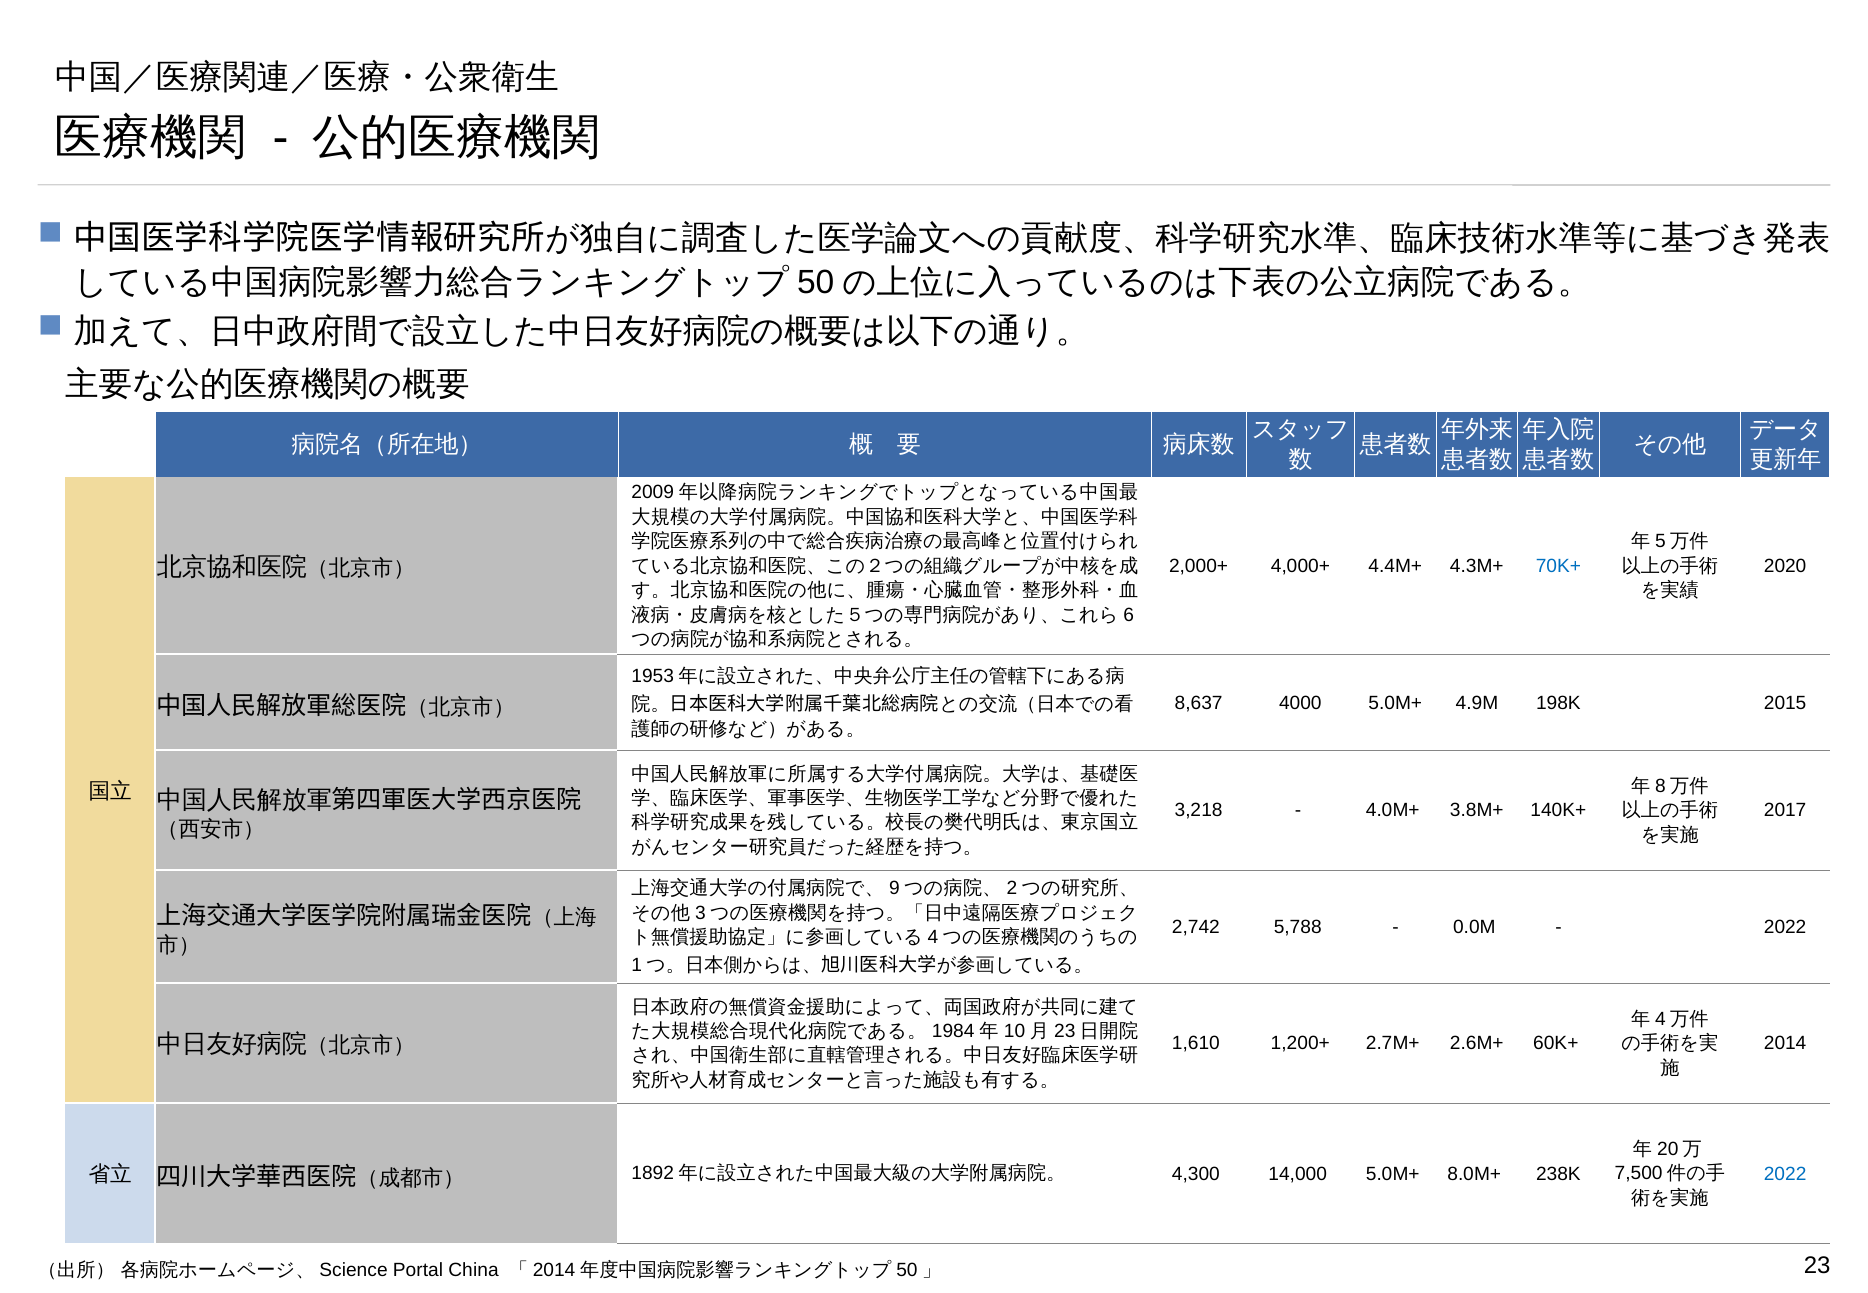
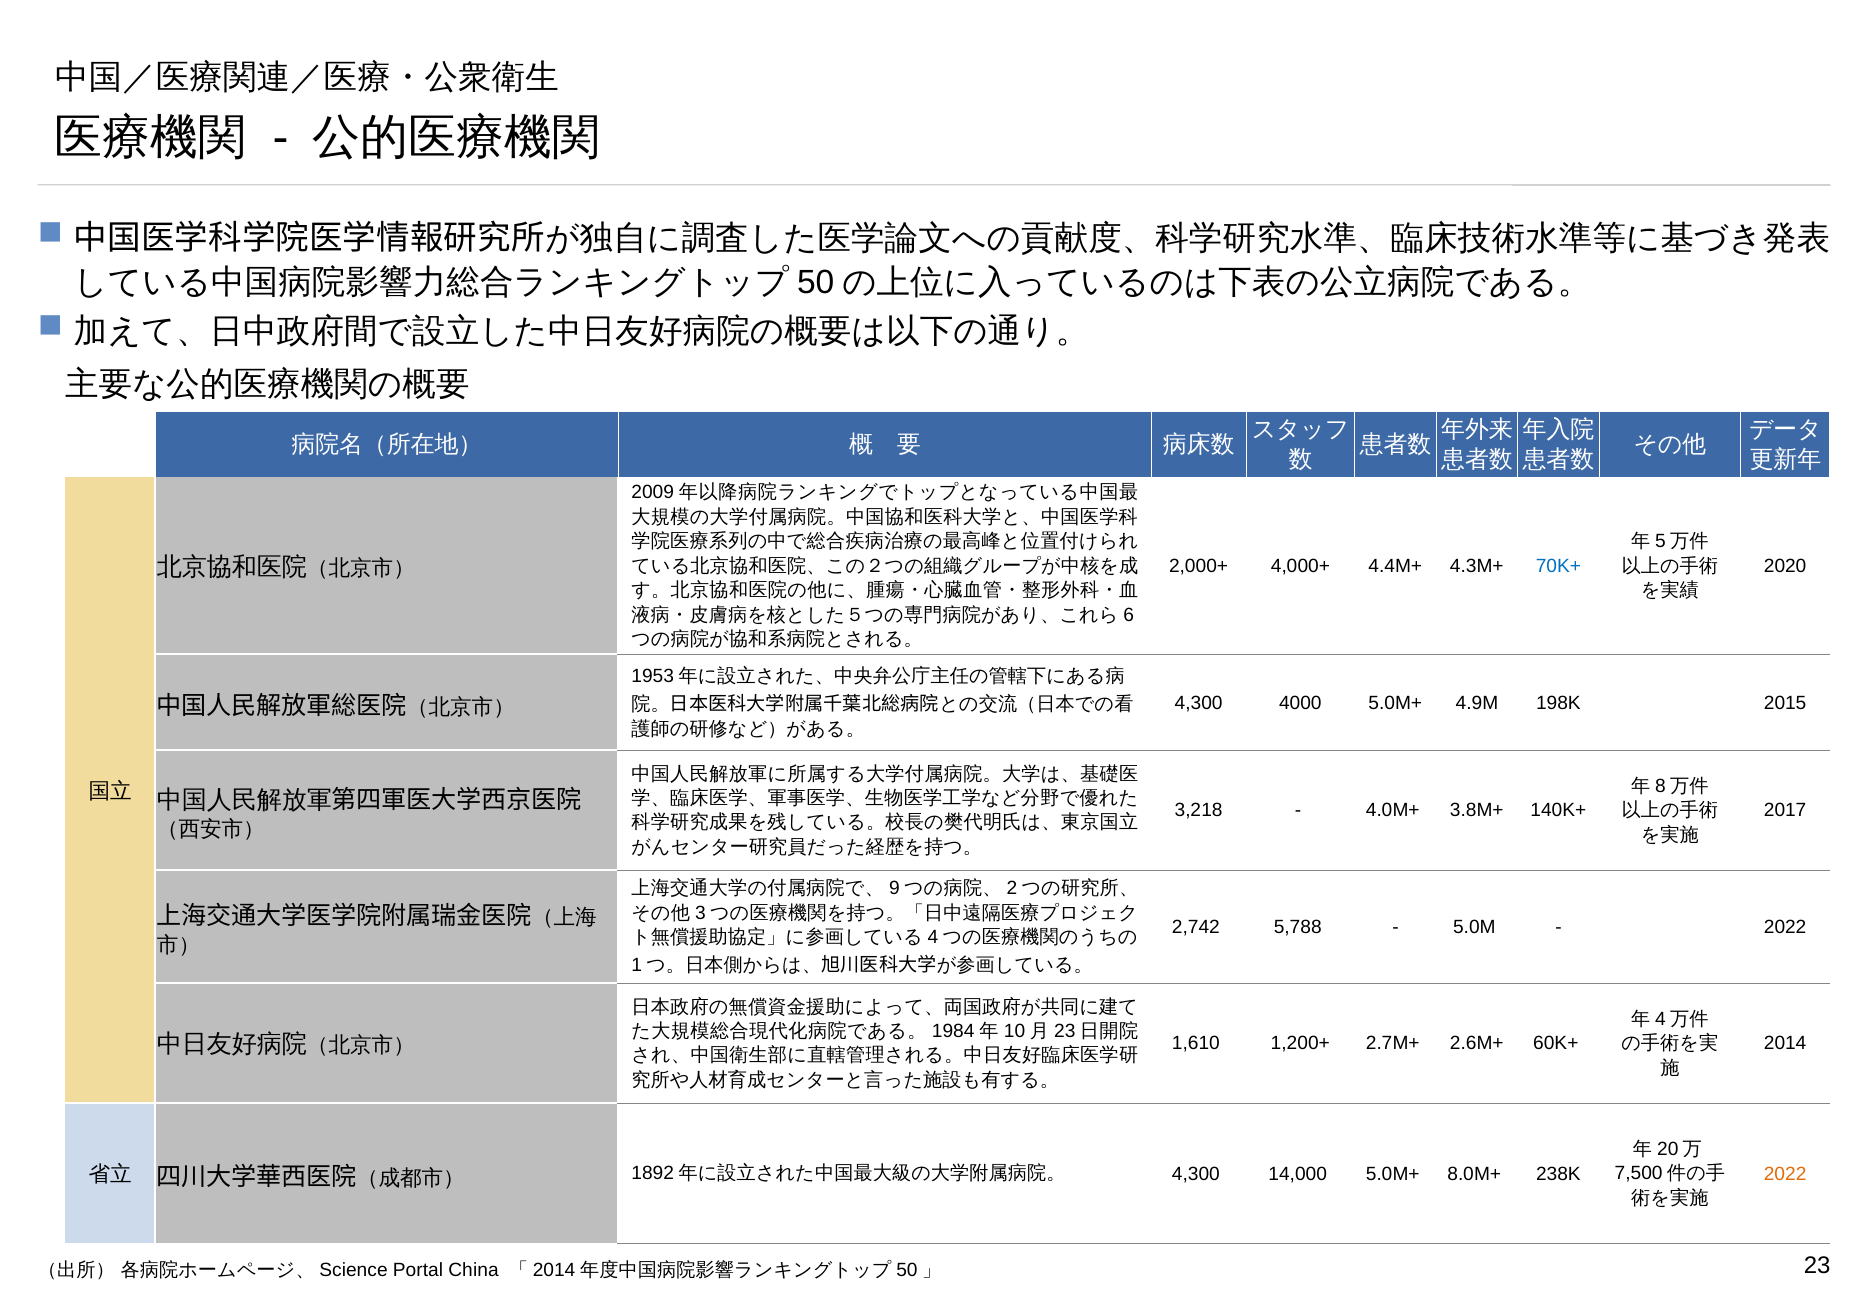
8,637 at (1199, 703): 8,637 -> 4,300
0.0M: 0.0M -> 5.0M
2022 at (1785, 1174) colour: blue -> orange
